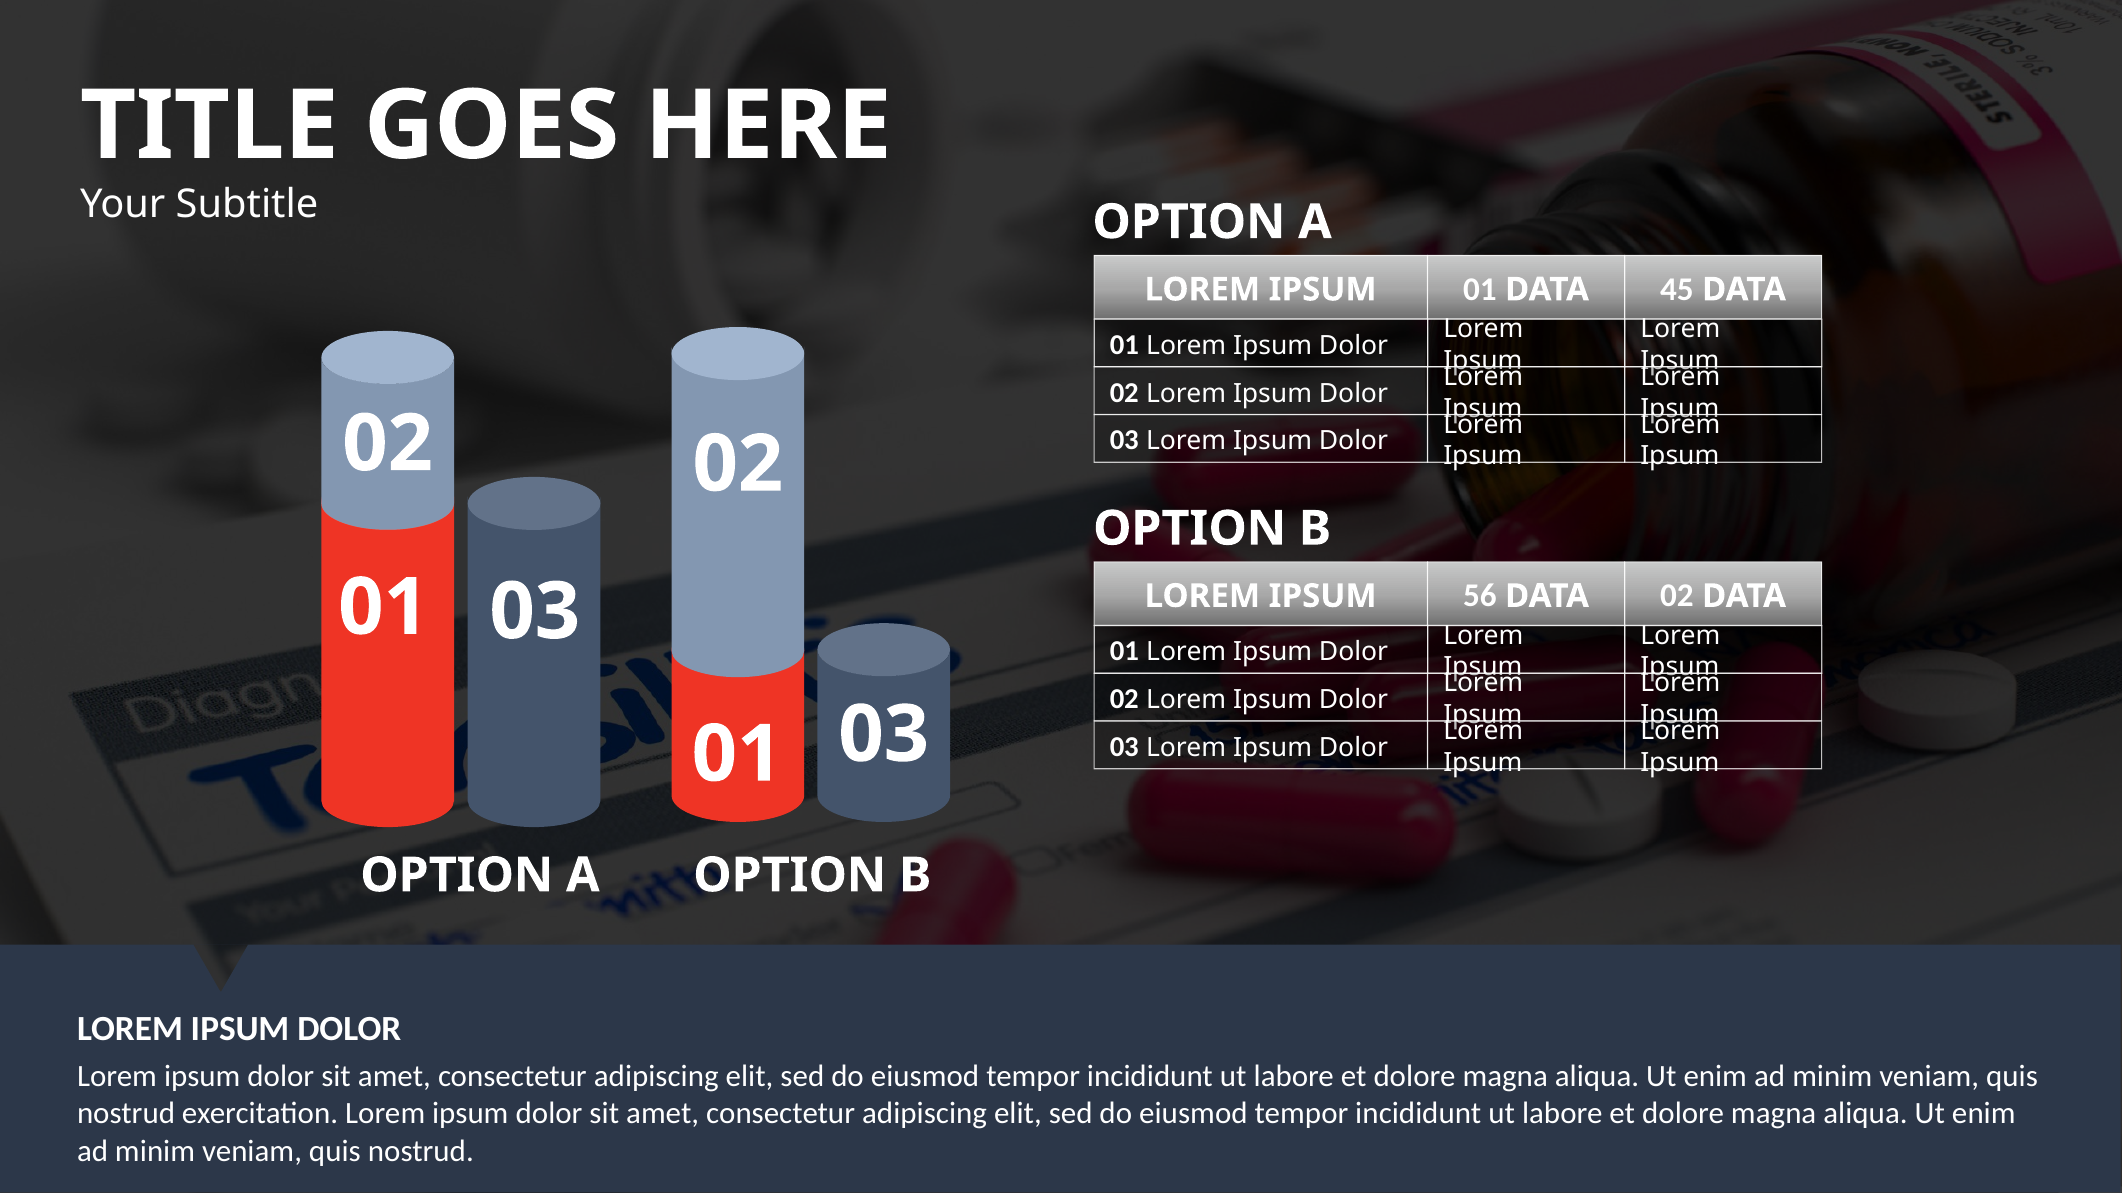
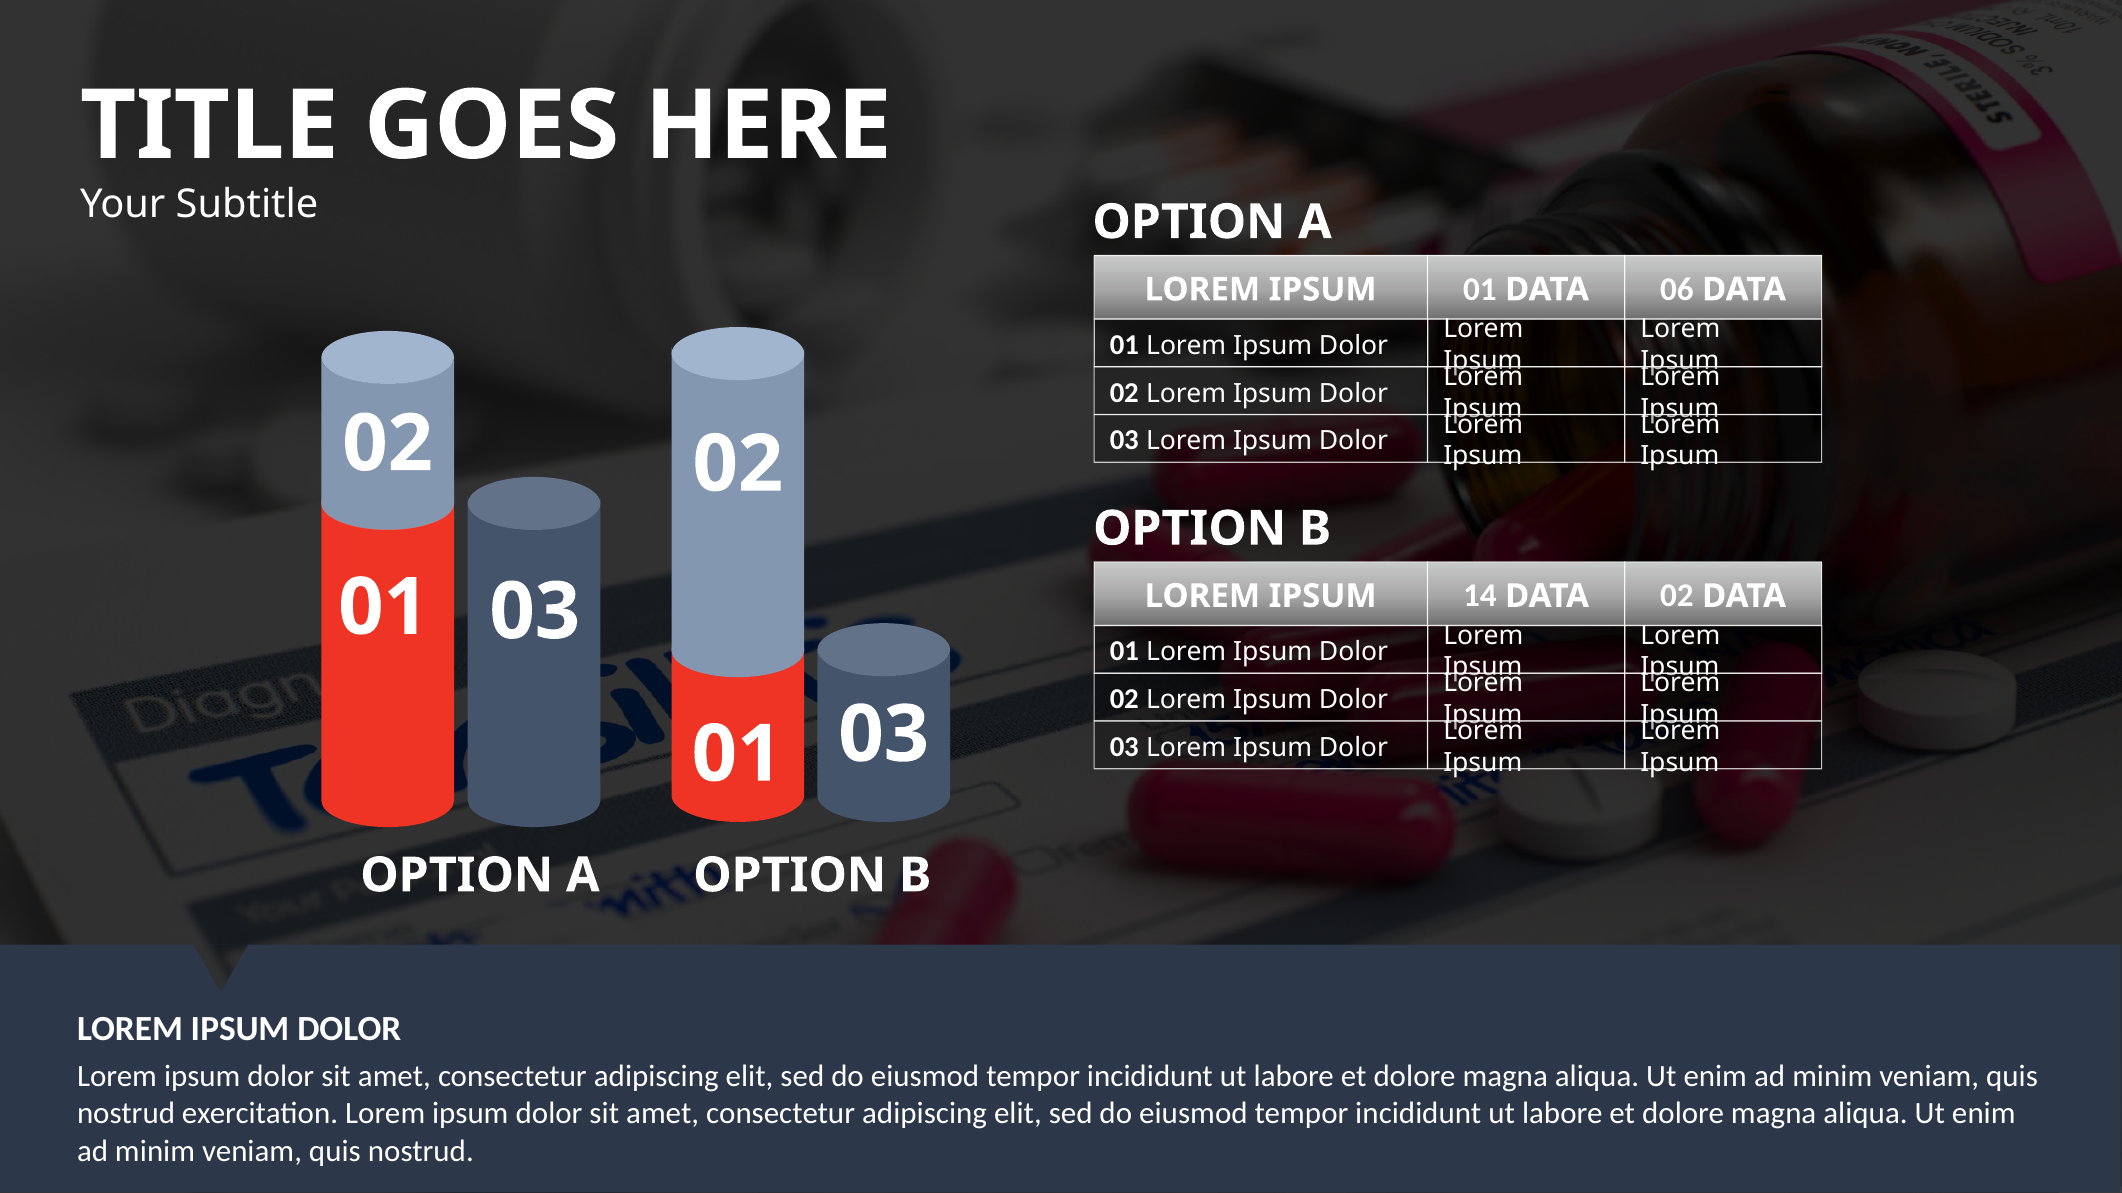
45: 45 -> 06
56: 56 -> 14
